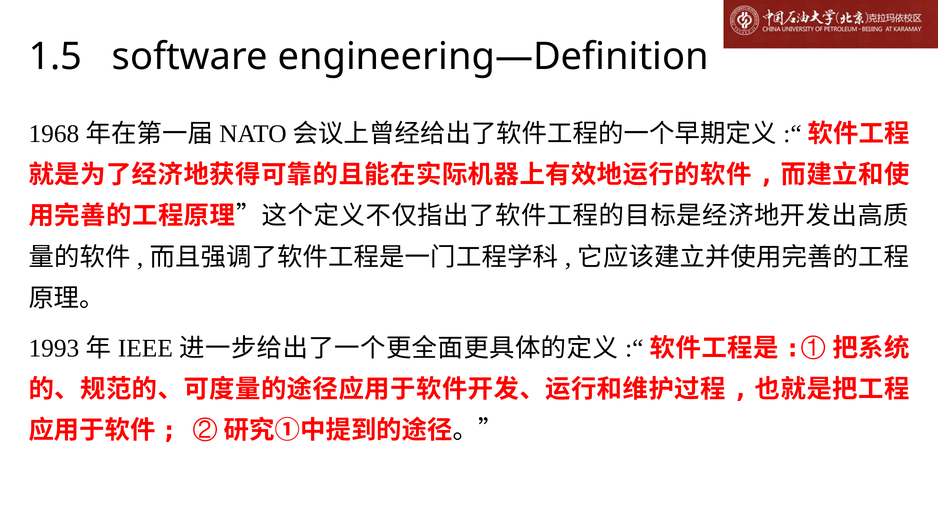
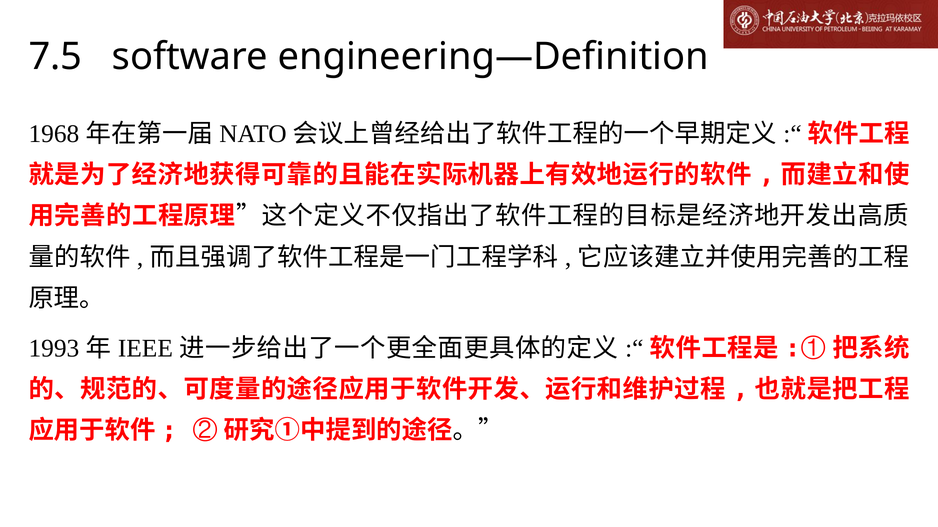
1.5: 1.5 -> 7.5
